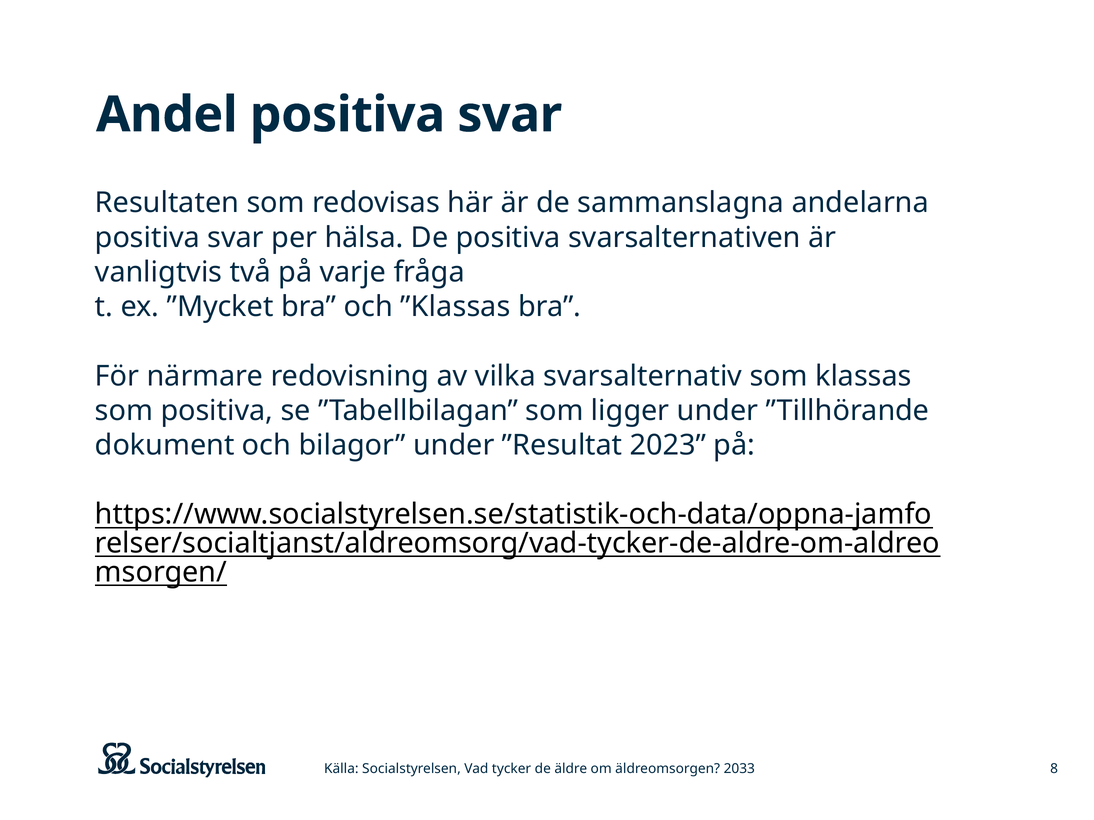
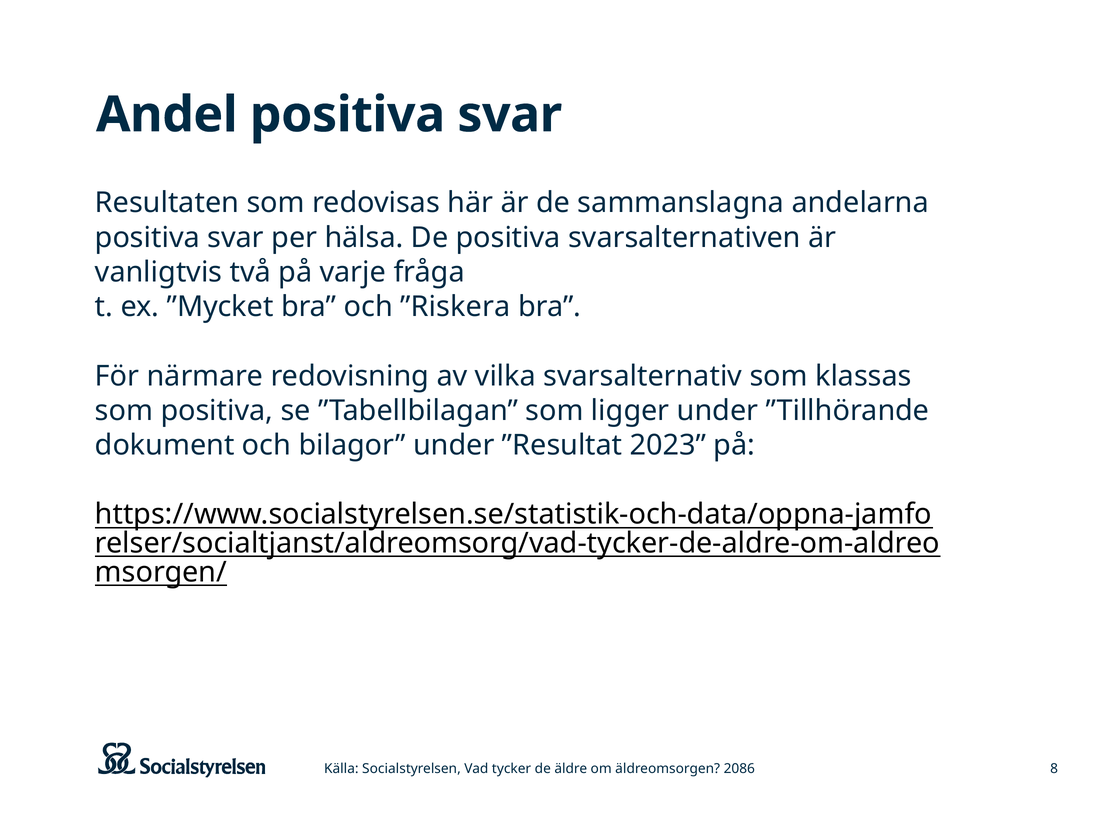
”Klassas: ”Klassas -> ”Riskera
2033: 2033 -> 2086
